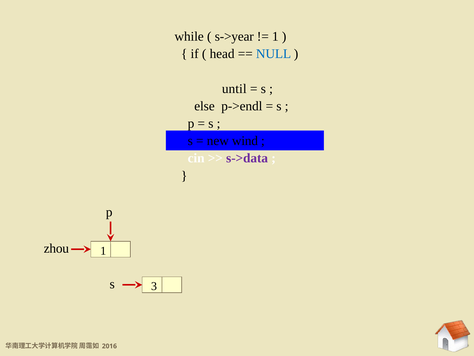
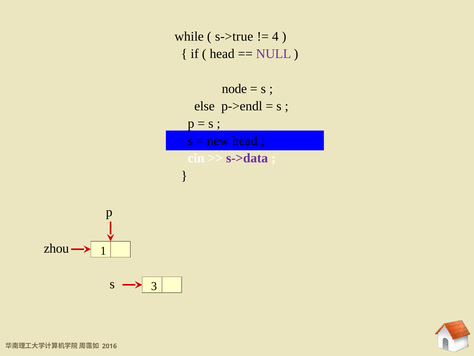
s->year: s->year -> s->true
1 at (275, 36): 1 -> 4
NULL colour: blue -> purple
until: until -> node
new wind: wind -> head
